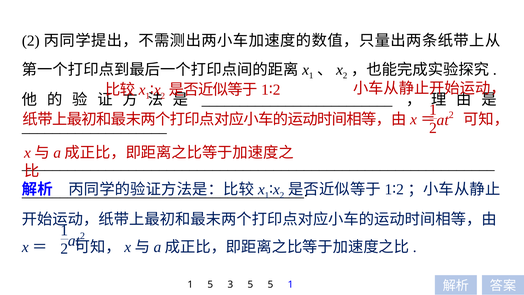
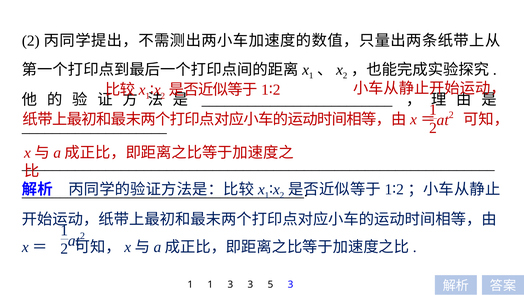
1 5: 5 -> 1
3 5: 5 -> 3
5 1: 1 -> 3
